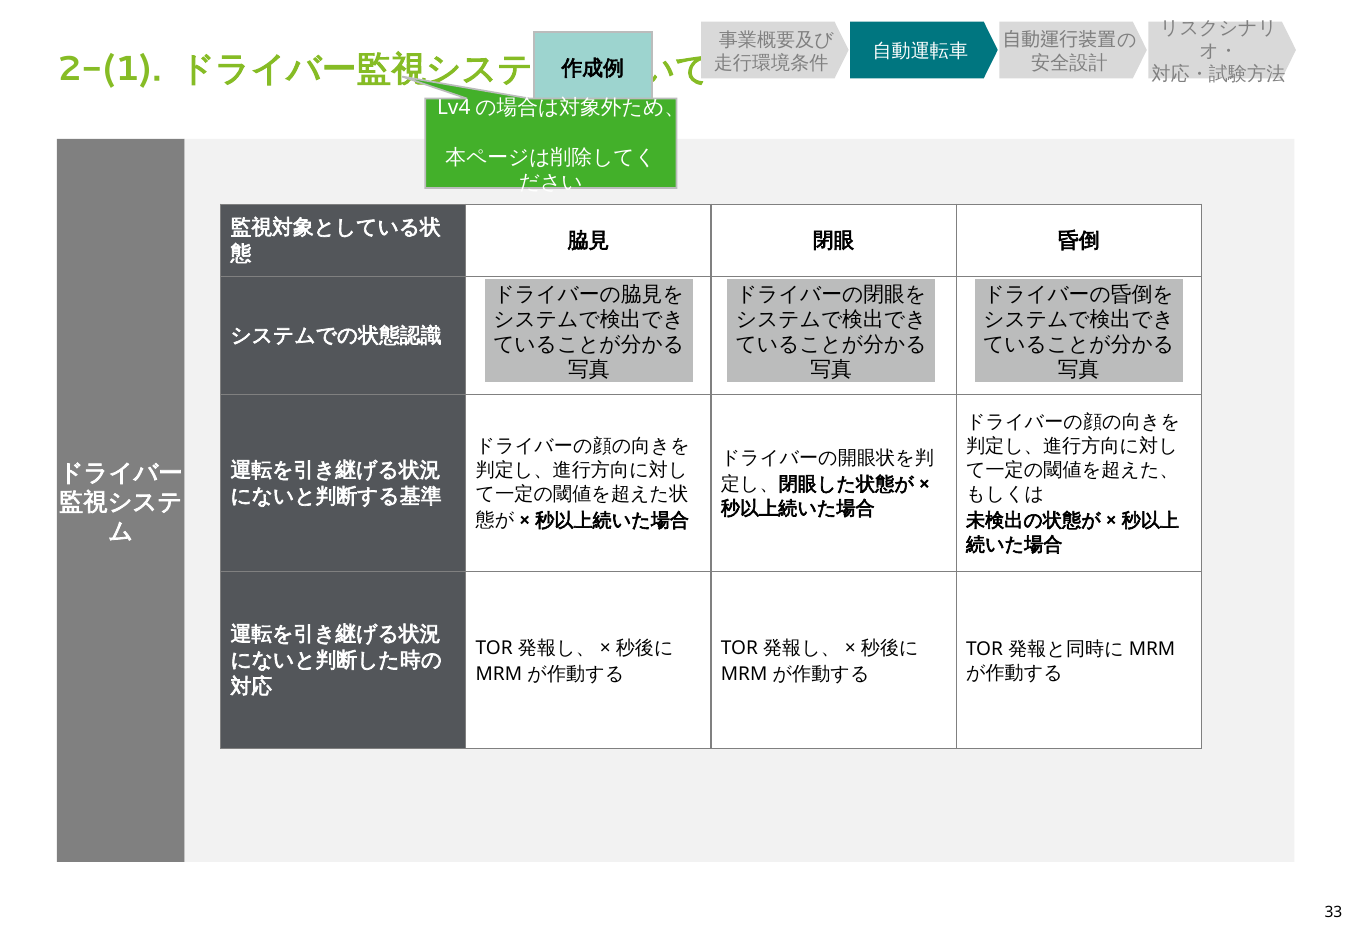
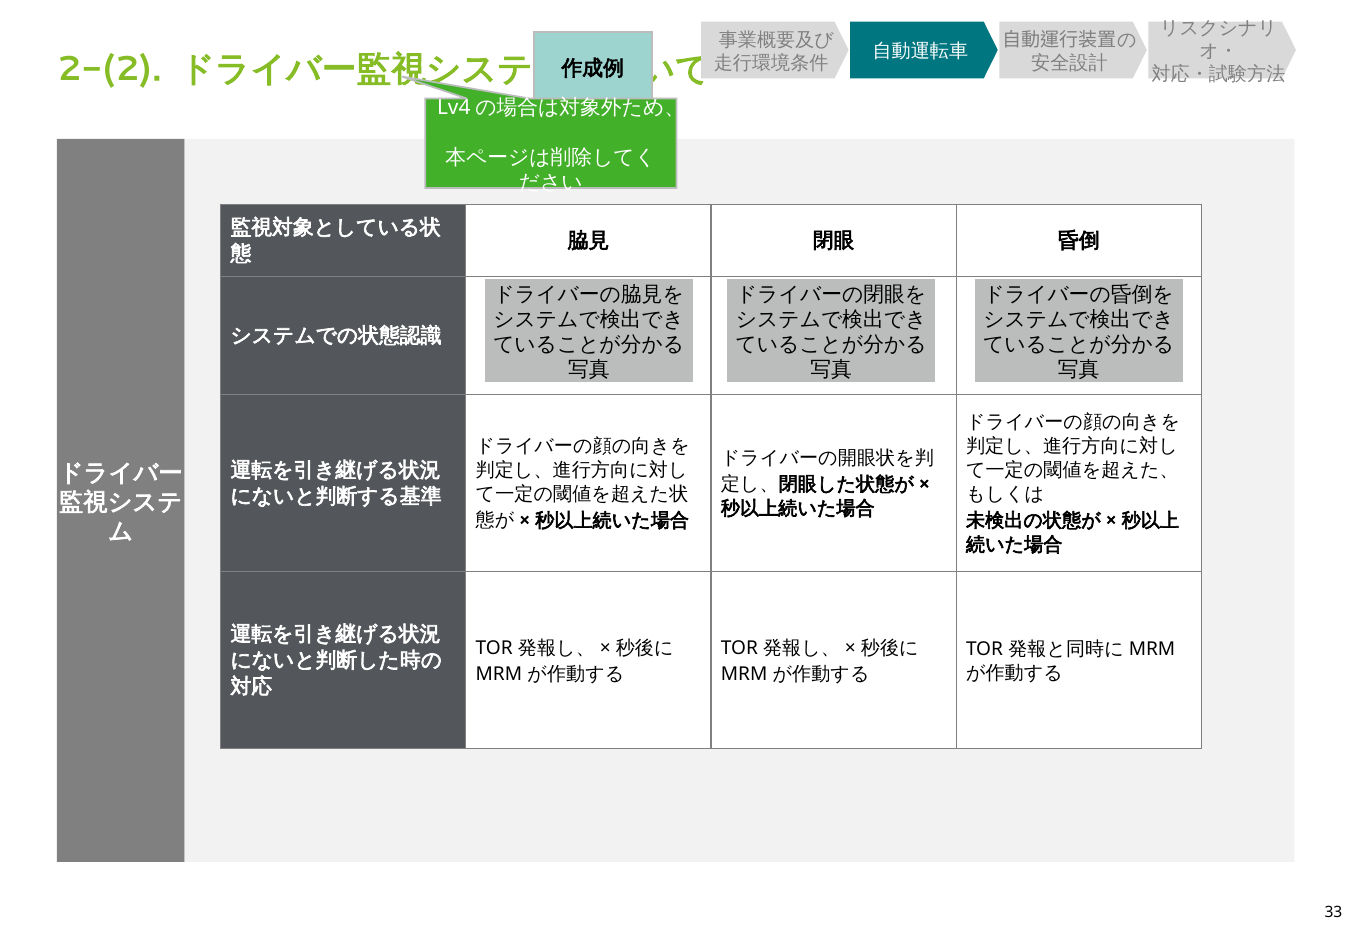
2-(1: 2-(1 -> 2-(2
